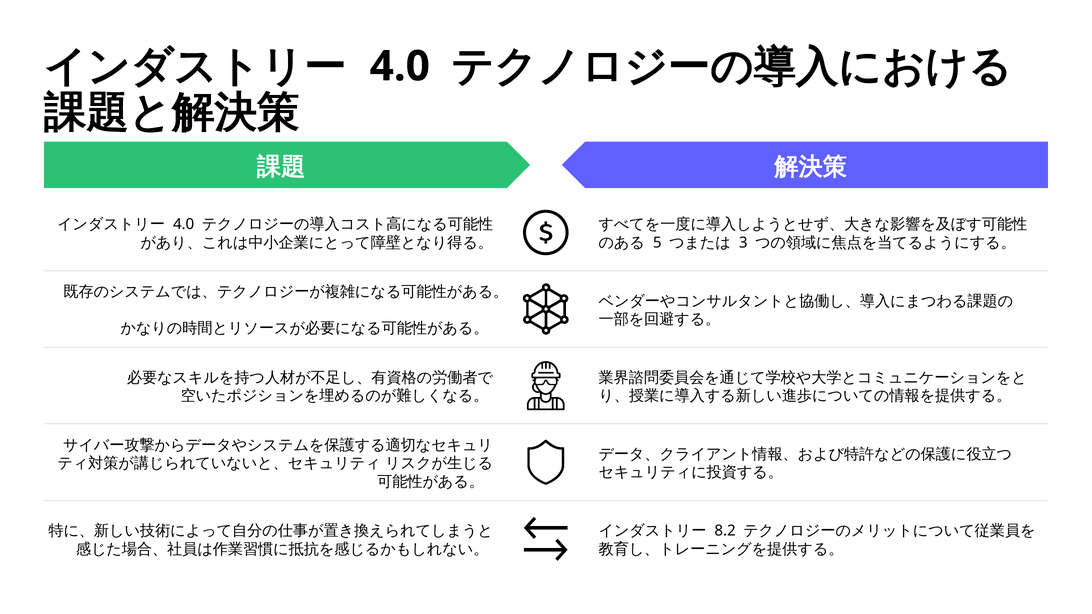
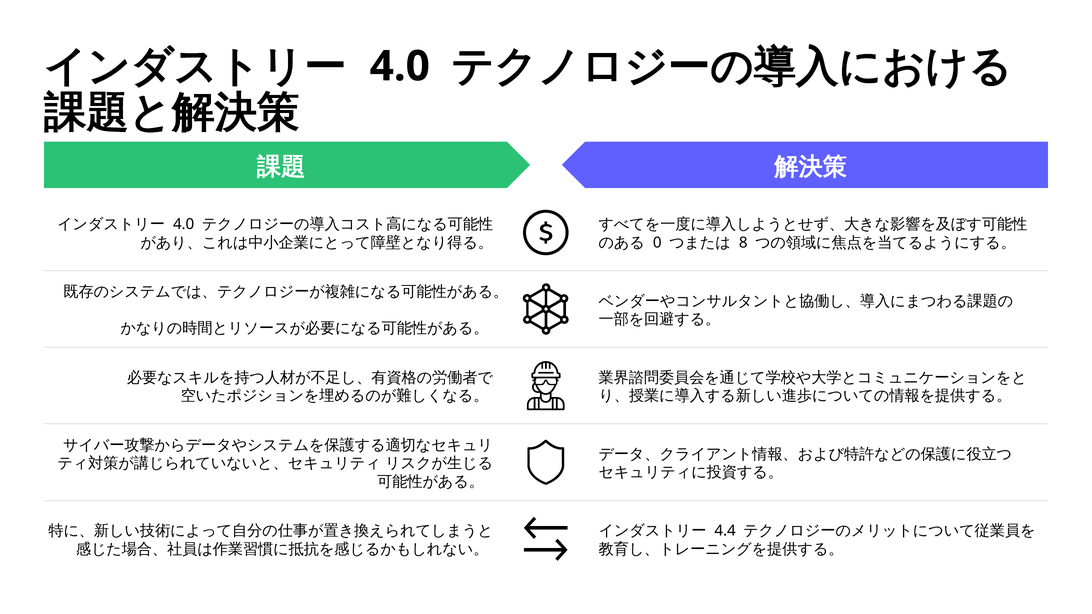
5: 5 -> 0
3: 3 -> 8
8.2: 8.2 -> 4.4
